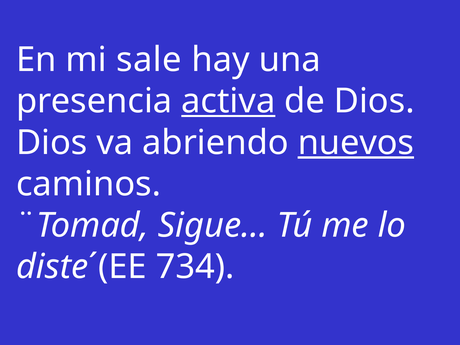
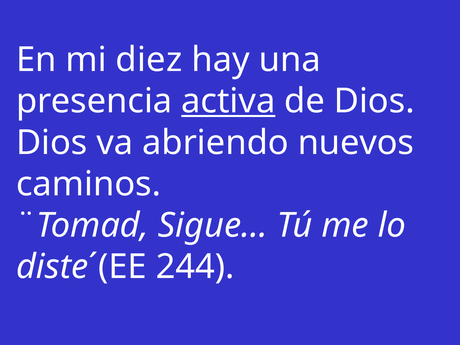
sale: sale -> diez
nuevos underline: present -> none
734: 734 -> 244
